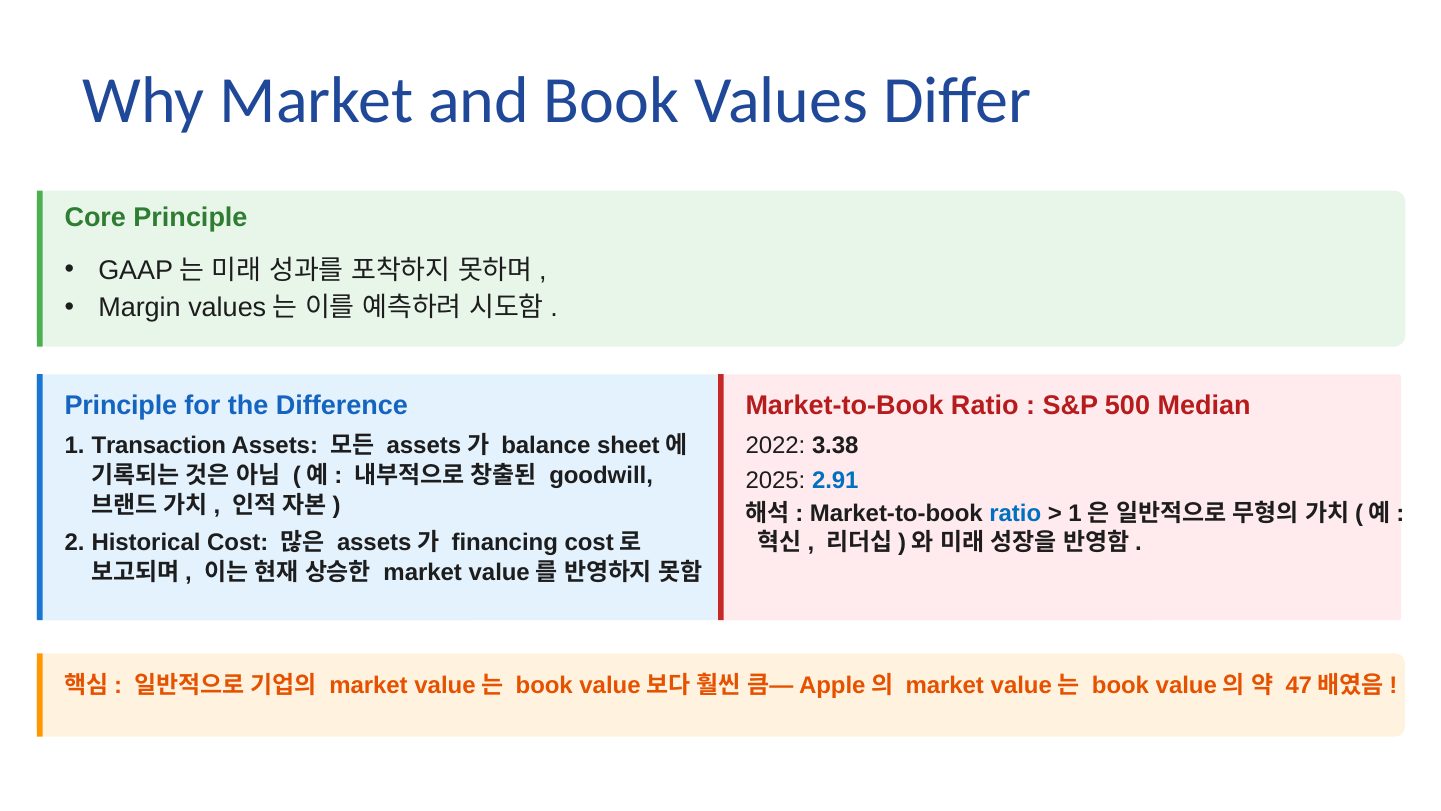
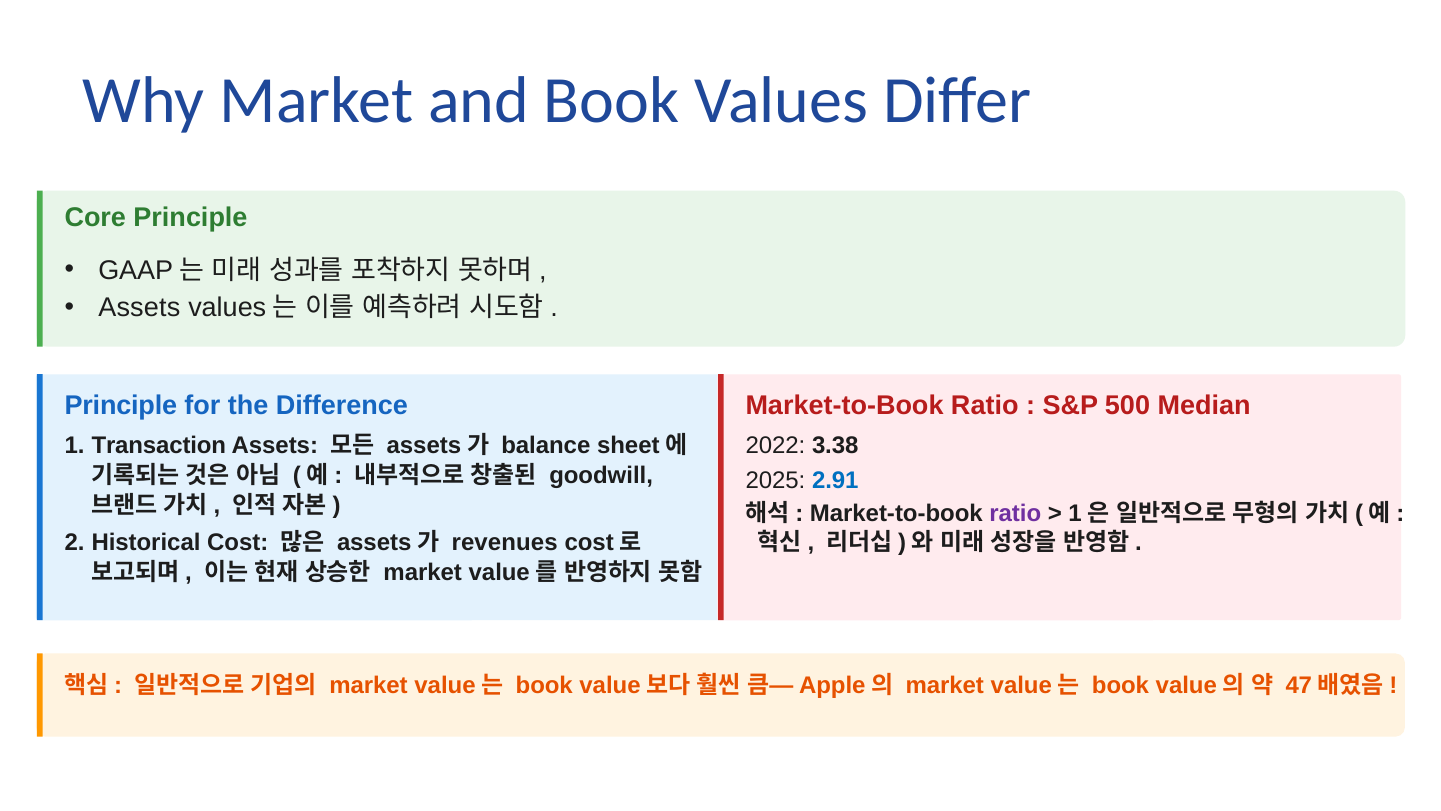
Margin at (139, 308): Margin -> Assets
ratio at (1015, 513) colour: blue -> purple
financing: financing -> revenues
